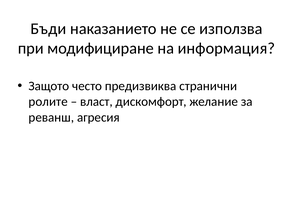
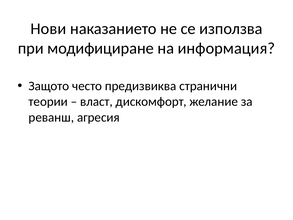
Бъди: Бъди -> Нови
ролите: ролите -> теории
